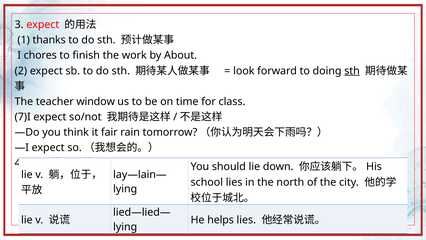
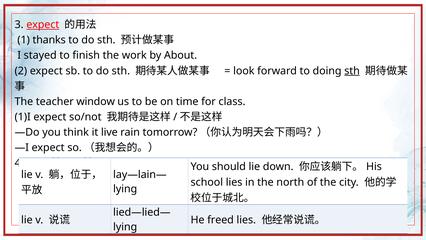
expect at (43, 25) underline: none -> present
chores: chores -> stayed
7)I: 7)I -> 1)I
fair: fair -> live
helps: helps -> freed
